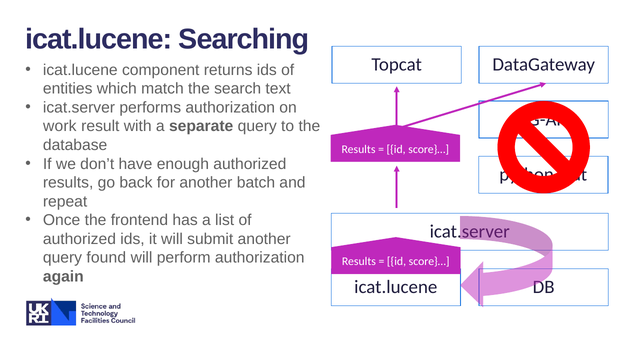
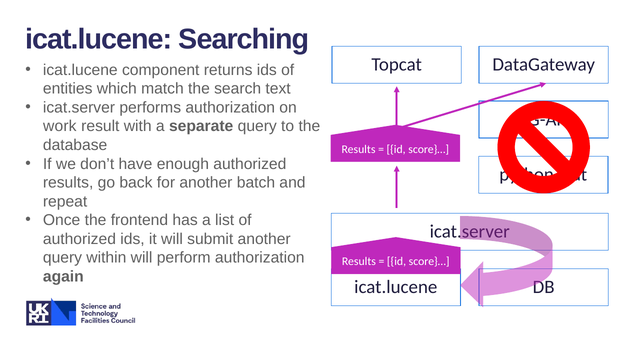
found: found -> within
